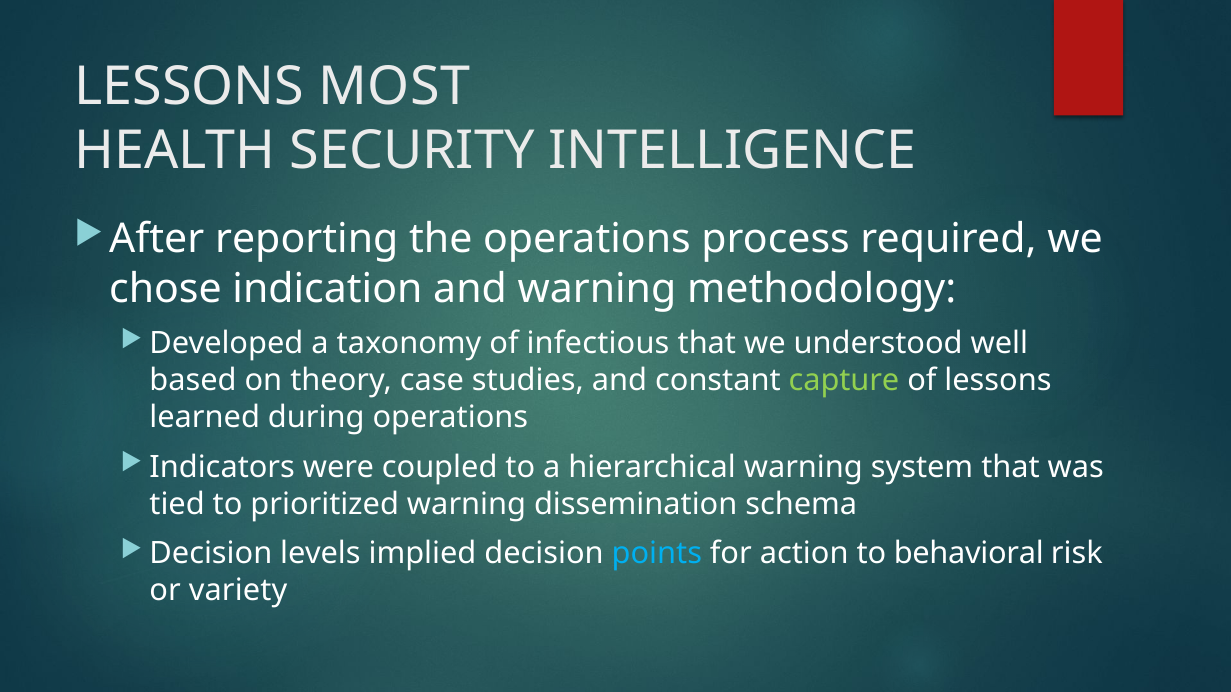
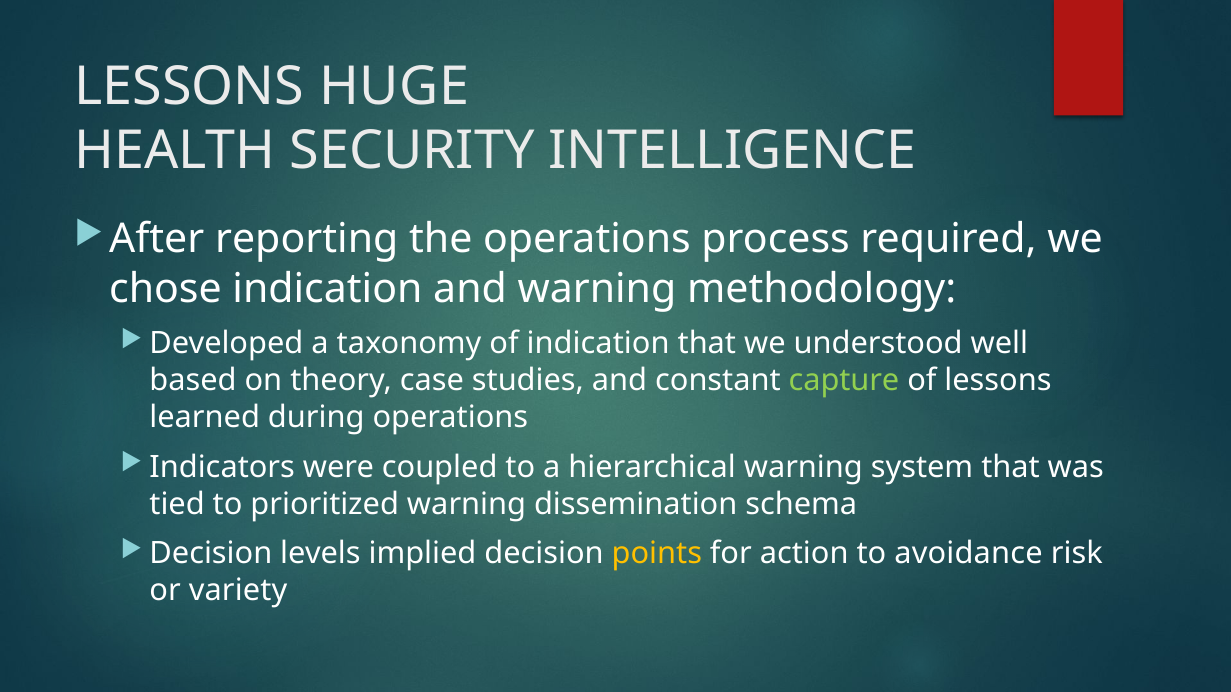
MOST: MOST -> HUGE
of infectious: infectious -> indication
points colour: light blue -> yellow
behavioral: behavioral -> avoidance
